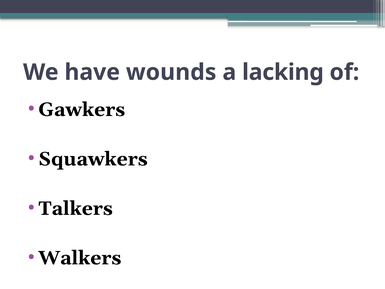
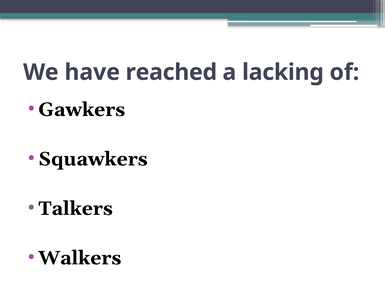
wounds: wounds -> reached
